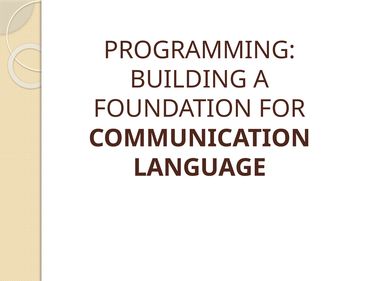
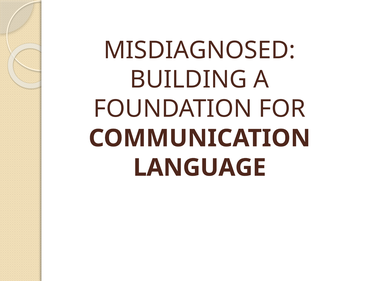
PROGRAMMING: PROGRAMMING -> MISDIAGNOSED
